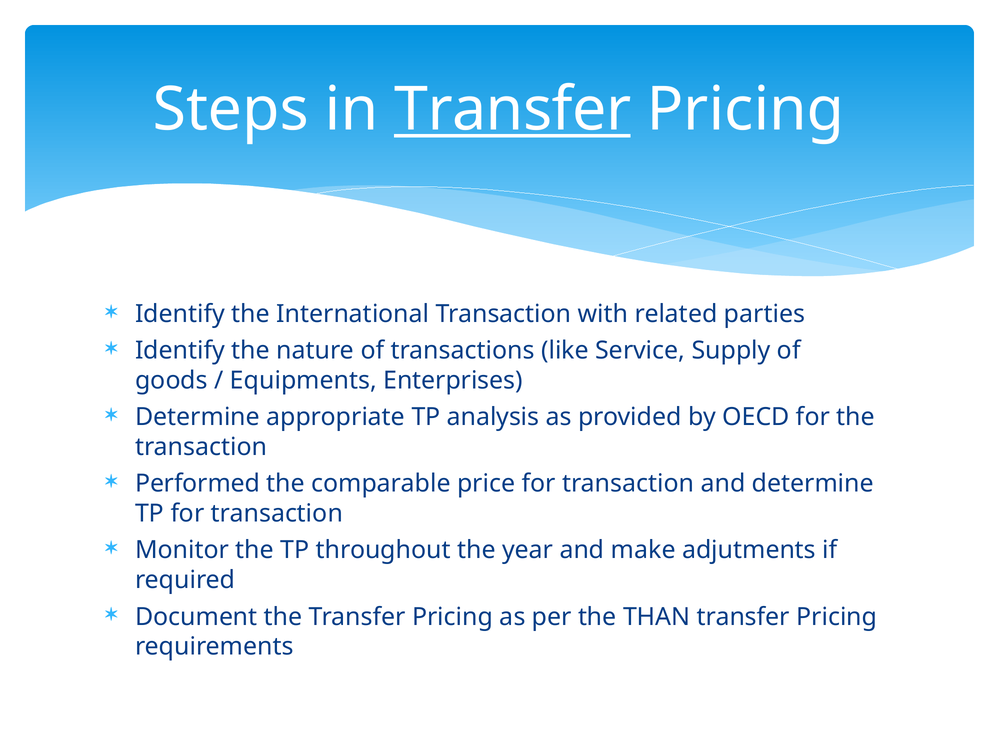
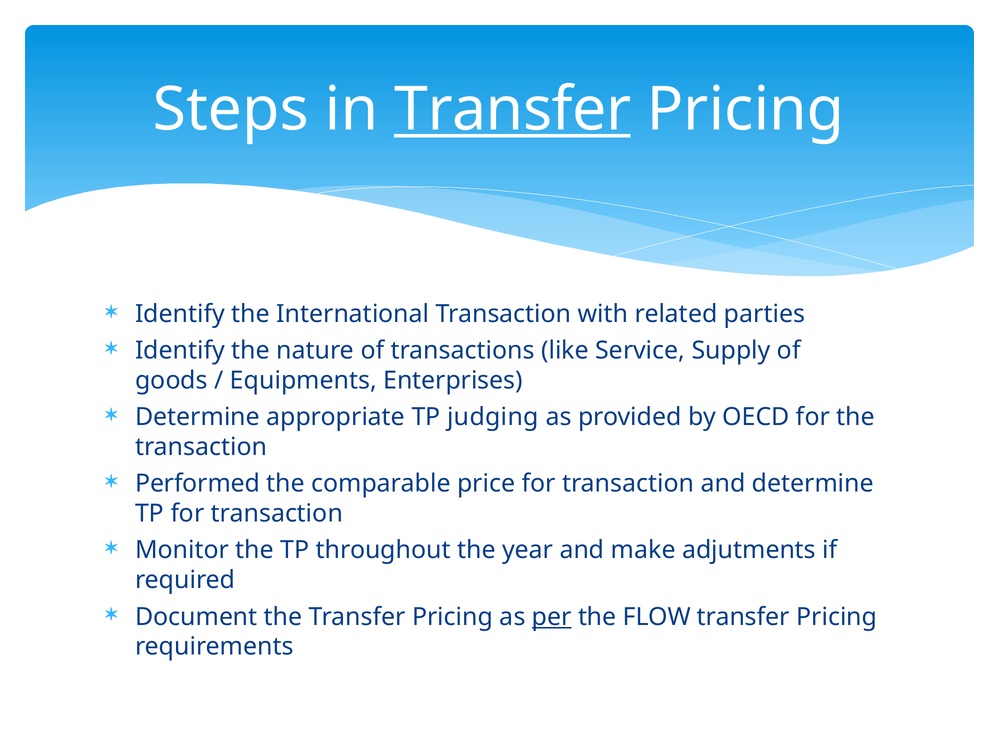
analysis: analysis -> judging
per underline: none -> present
THAN: THAN -> FLOW
